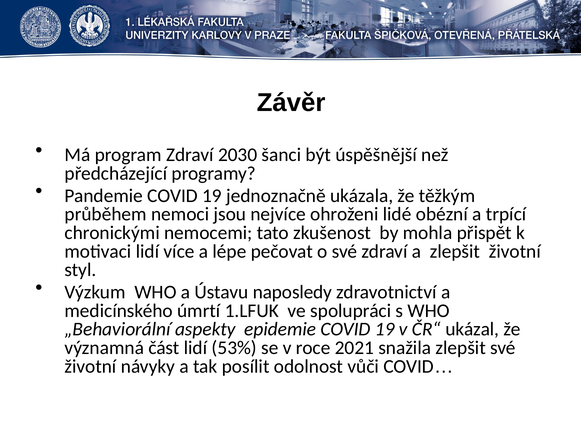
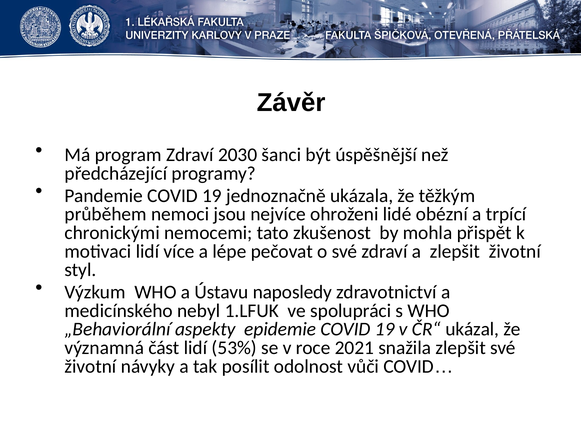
úmrtí: úmrtí -> nebyl
